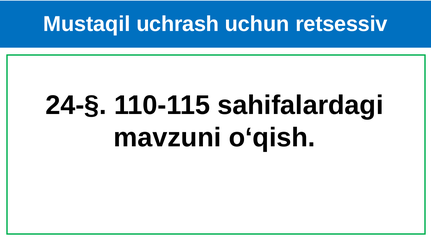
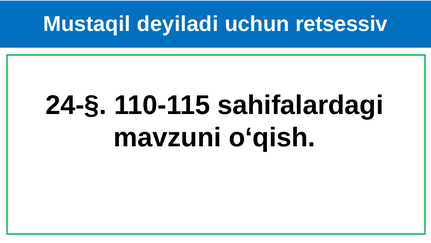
uchrash: uchrash -> deyiladi
